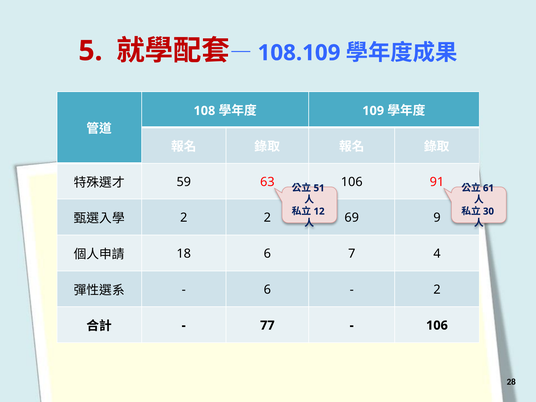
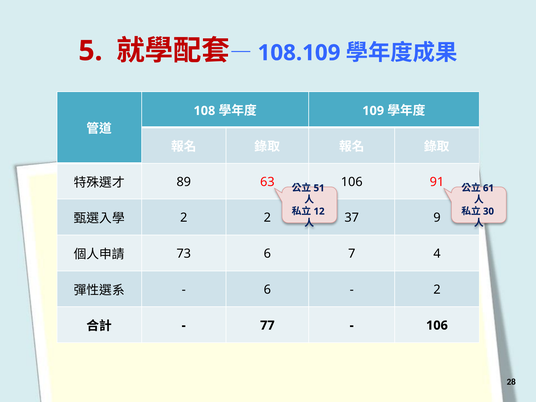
59: 59 -> 89
69: 69 -> 37
18: 18 -> 73
